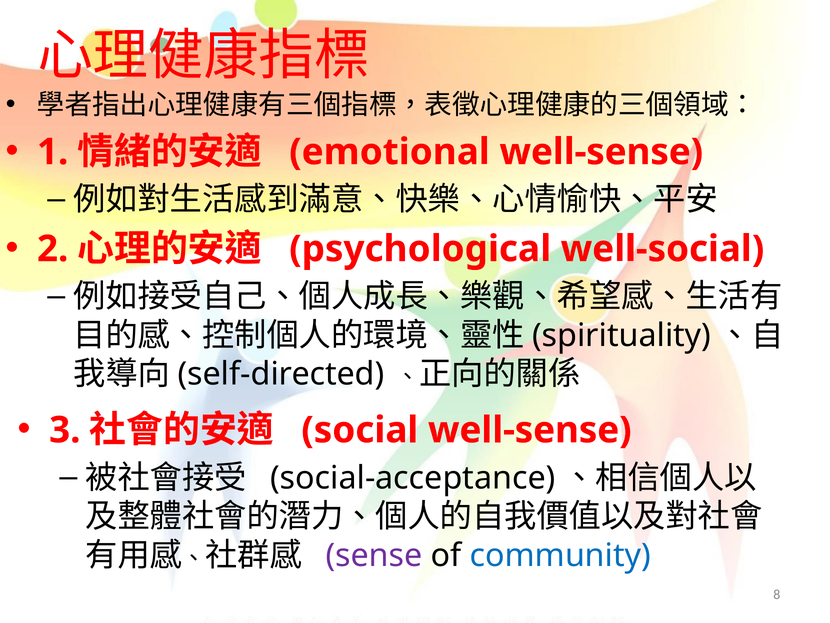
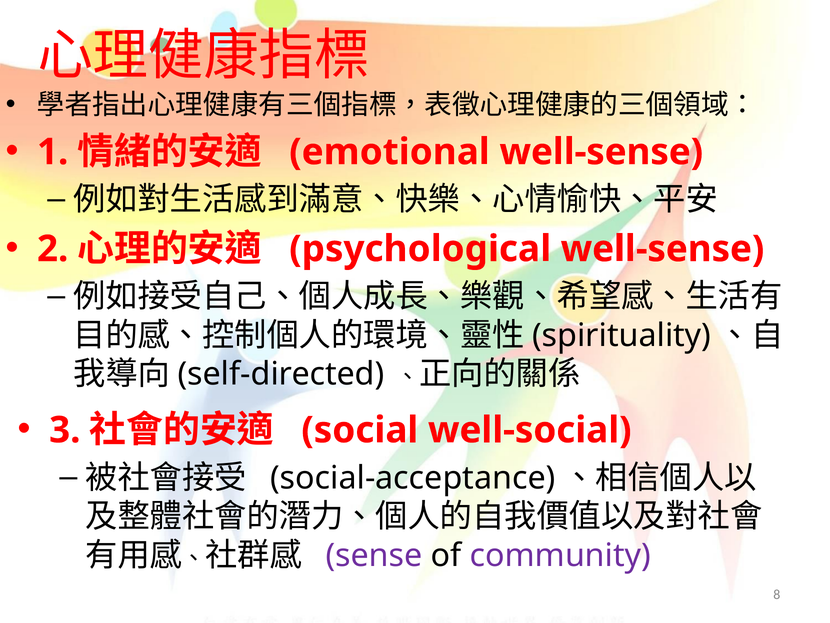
psychological well-social: well-social -> well-sense
social well-sense: well-sense -> well-social
community colour: blue -> purple
